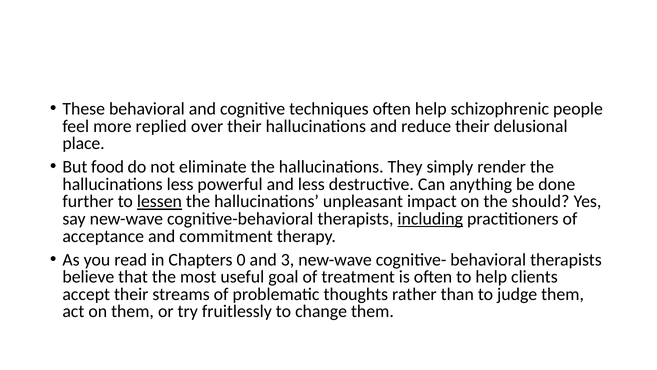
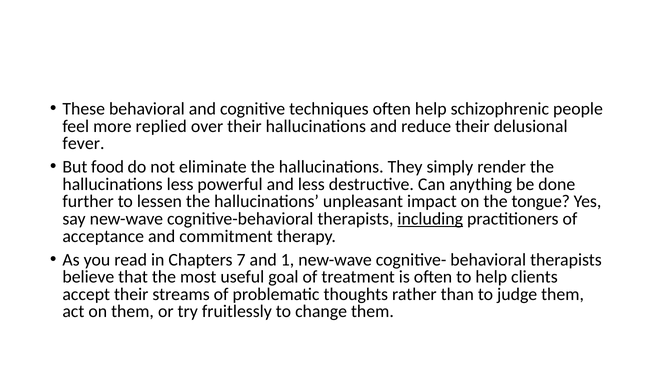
place: place -> fever
lessen underline: present -> none
should: should -> tongue
0: 0 -> 7
3: 3 -> 1
